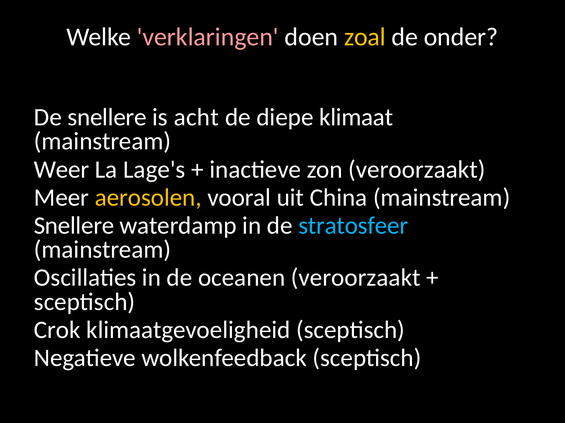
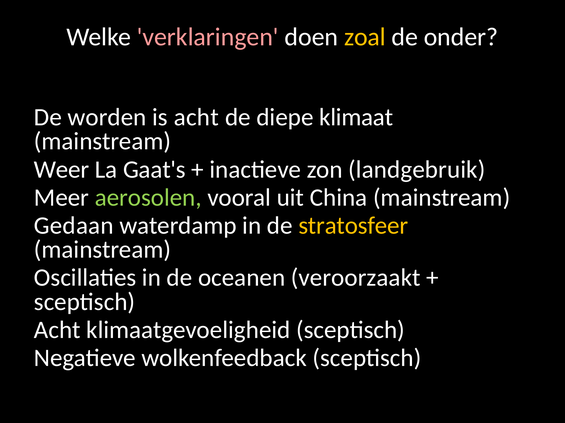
De snellere: snellere -> worden
Lage's: Lage's -> Gaat's
zon veroorzaakt: veroorzaakt -> landgebruik
aerosolen colour: yellow -> light green
Snellere at (74, 226): Snellere -> Gedaan
stratosfeer colour: light blue -> yellow
Crok at (57, 330): Crok -> Acht
